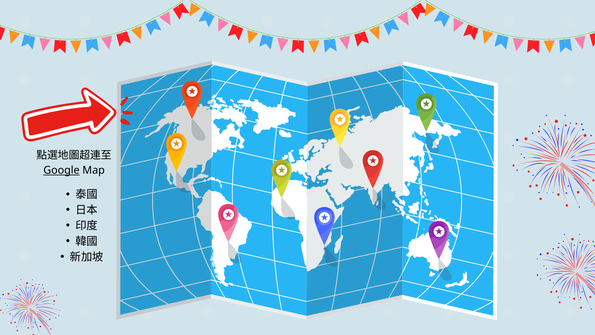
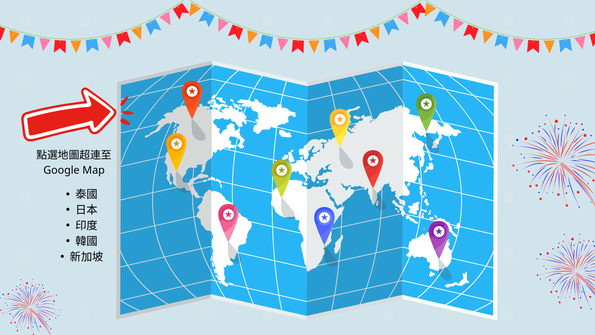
Google underline: present -> none
